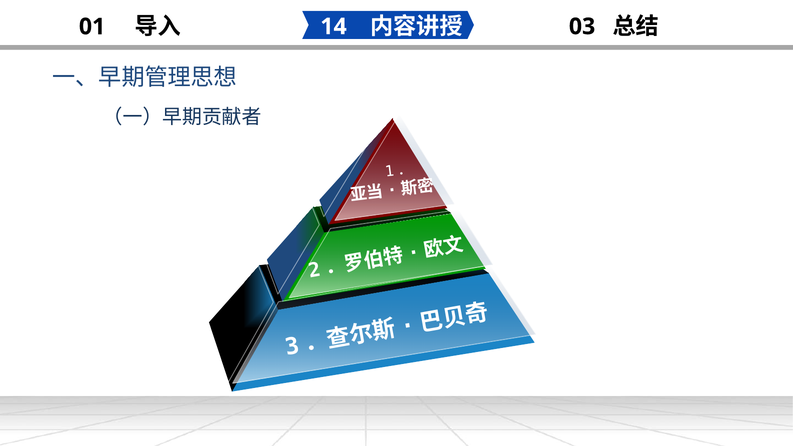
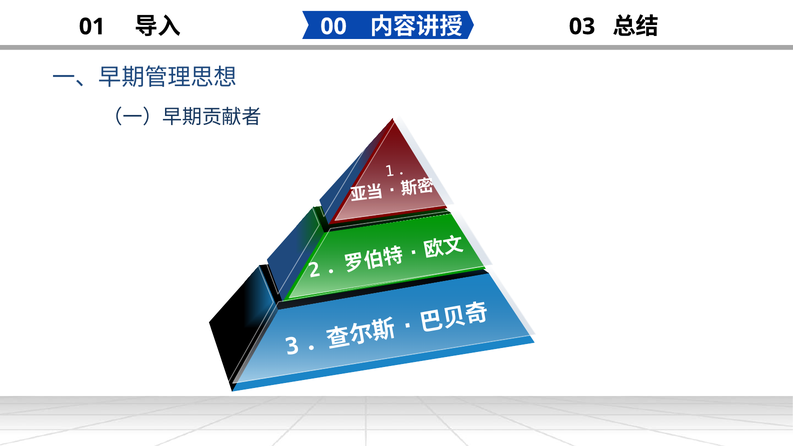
14: 14 -> 00
